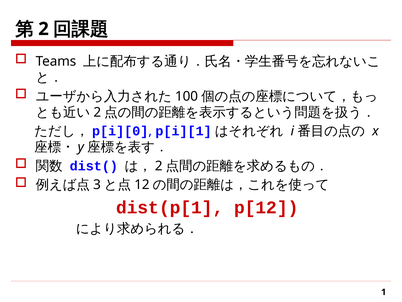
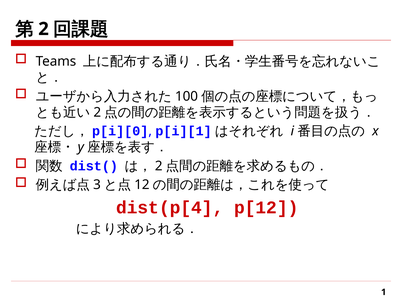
dist(p[1: dist(p[1 -> dist(p[4
